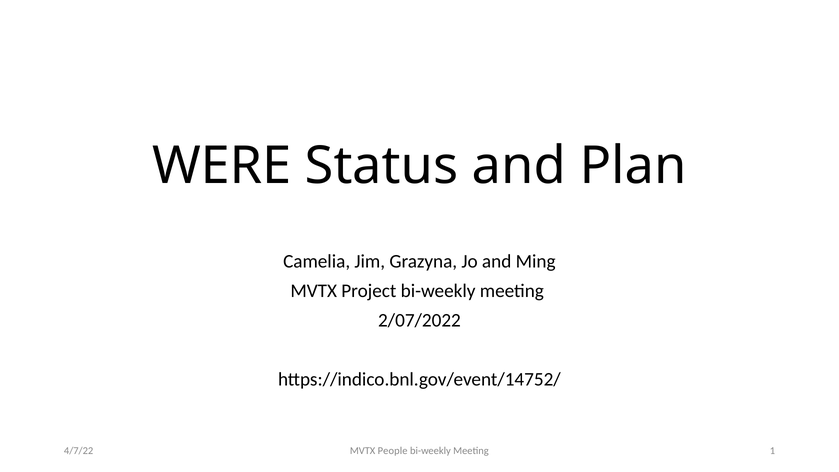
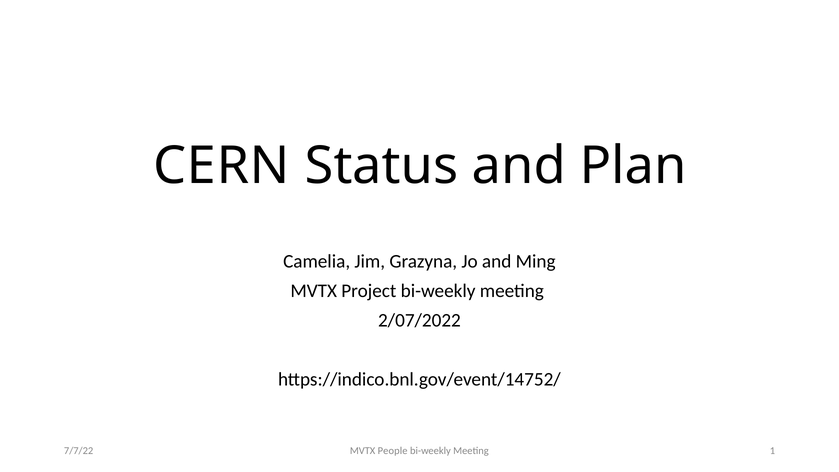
WERE: WERE -> CERN
4/7/22: 4/7/22 -> 7/7/22
